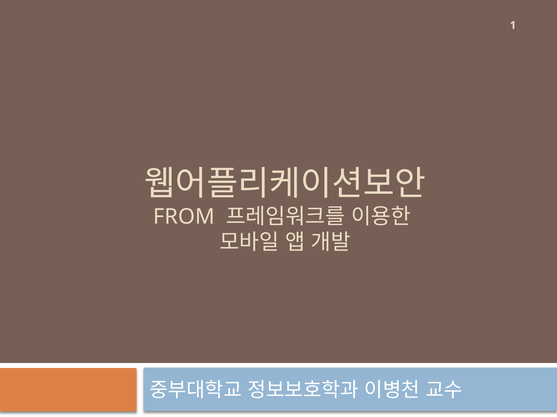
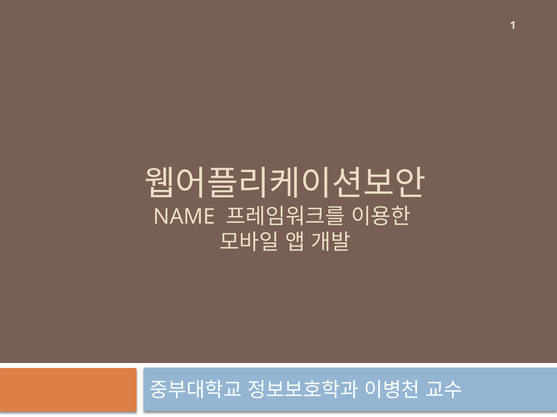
FROM: FROM -> NAME
